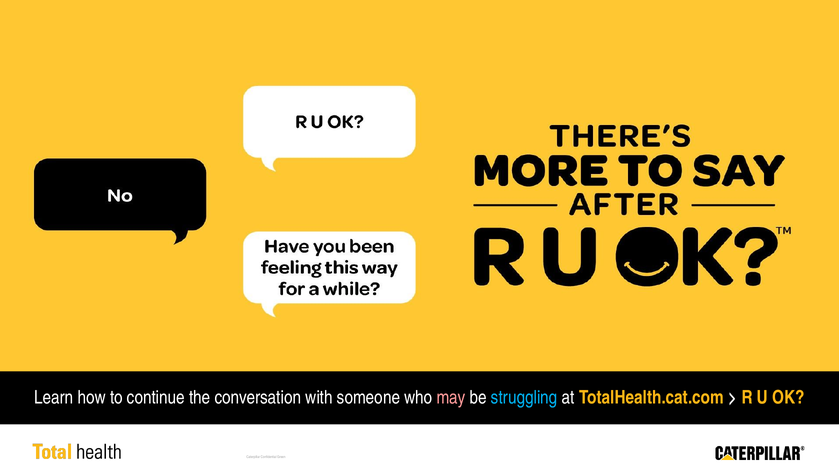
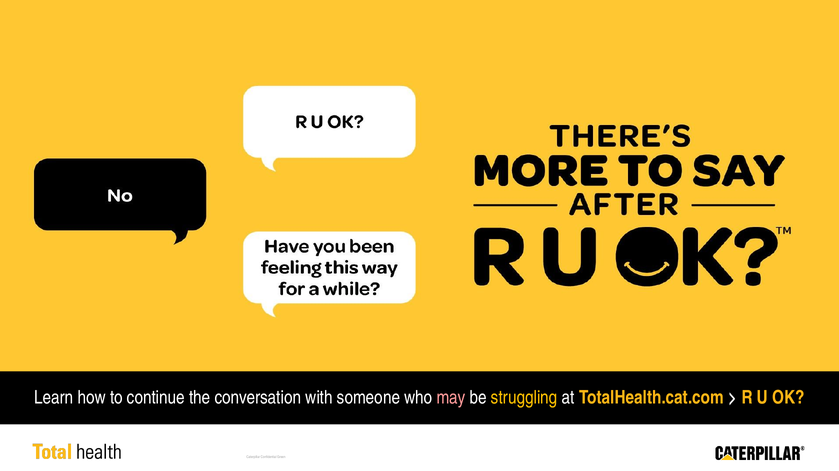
struggling colour: light blue -> yellow
